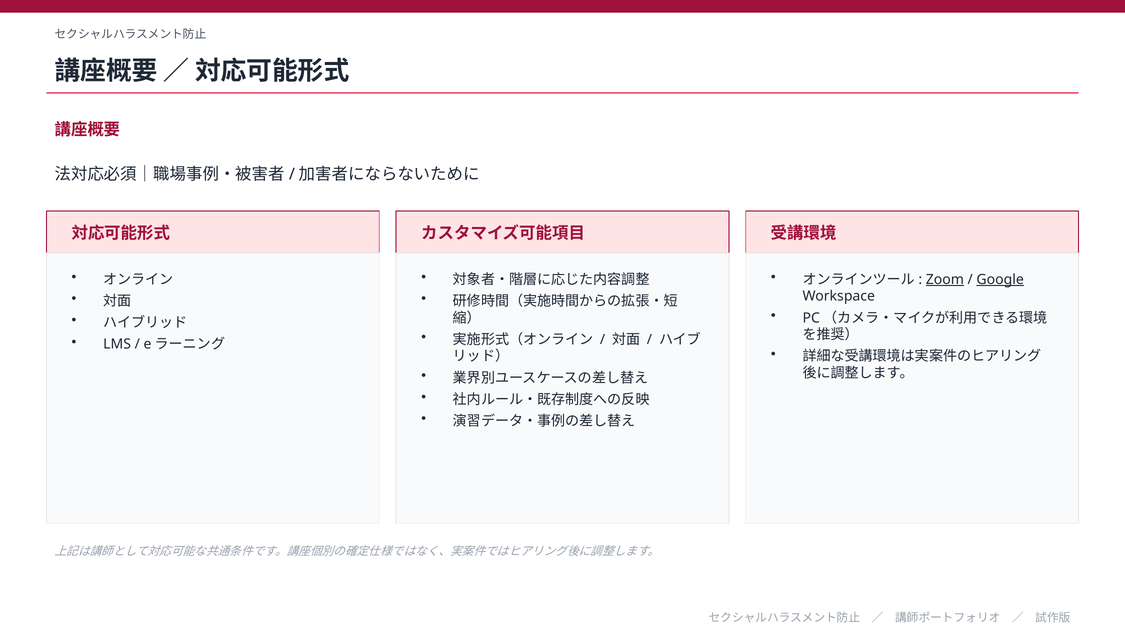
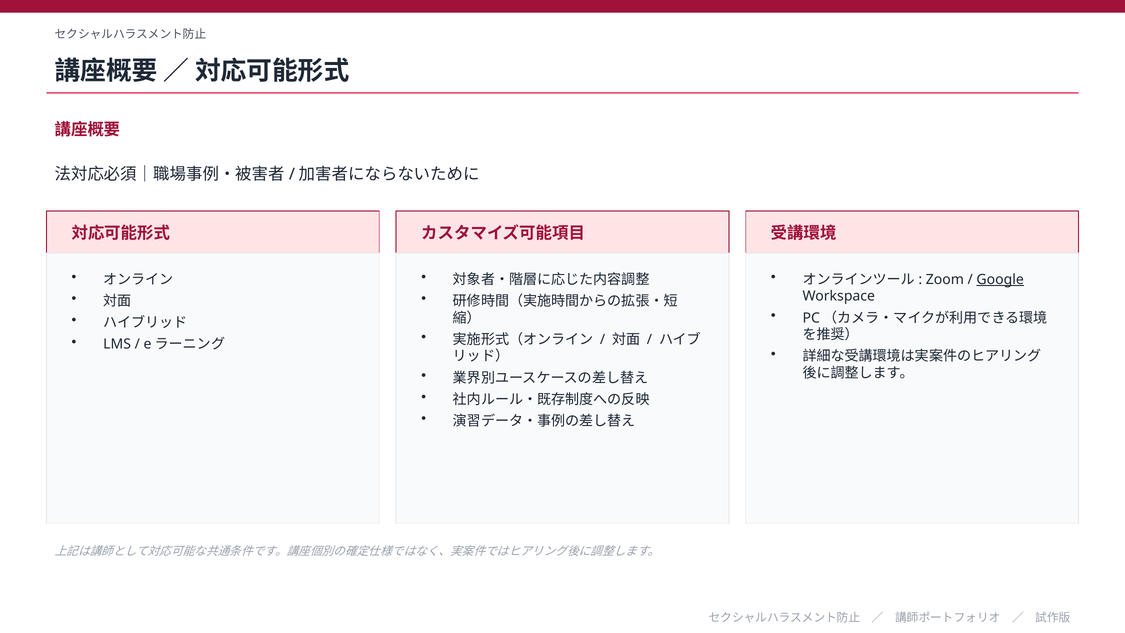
Zoom underline: present -> none
